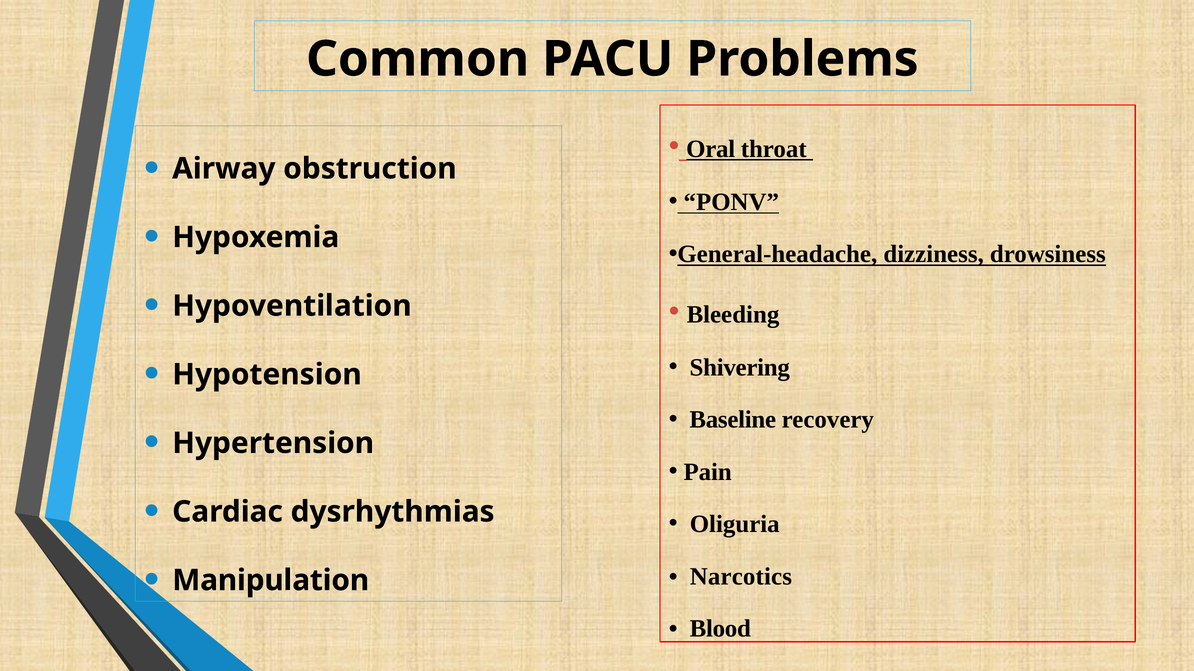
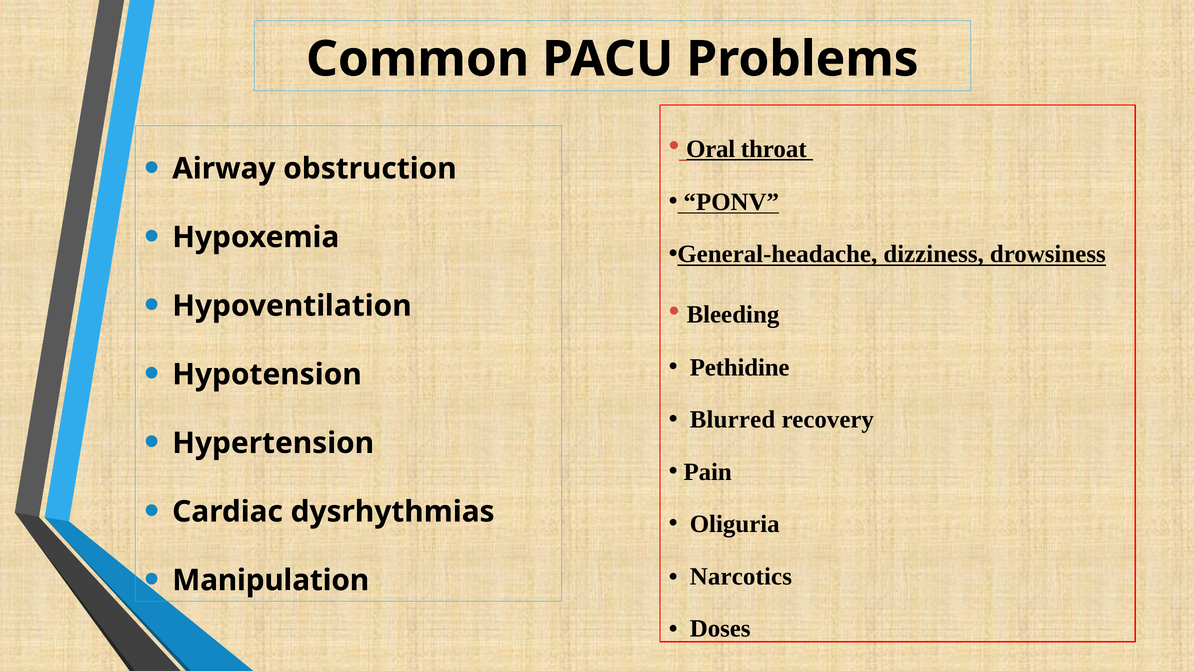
Shivering: Shivering -> Pethidine
Baseline: Baseline -> Blurred
Blood: Blood -> Doses
